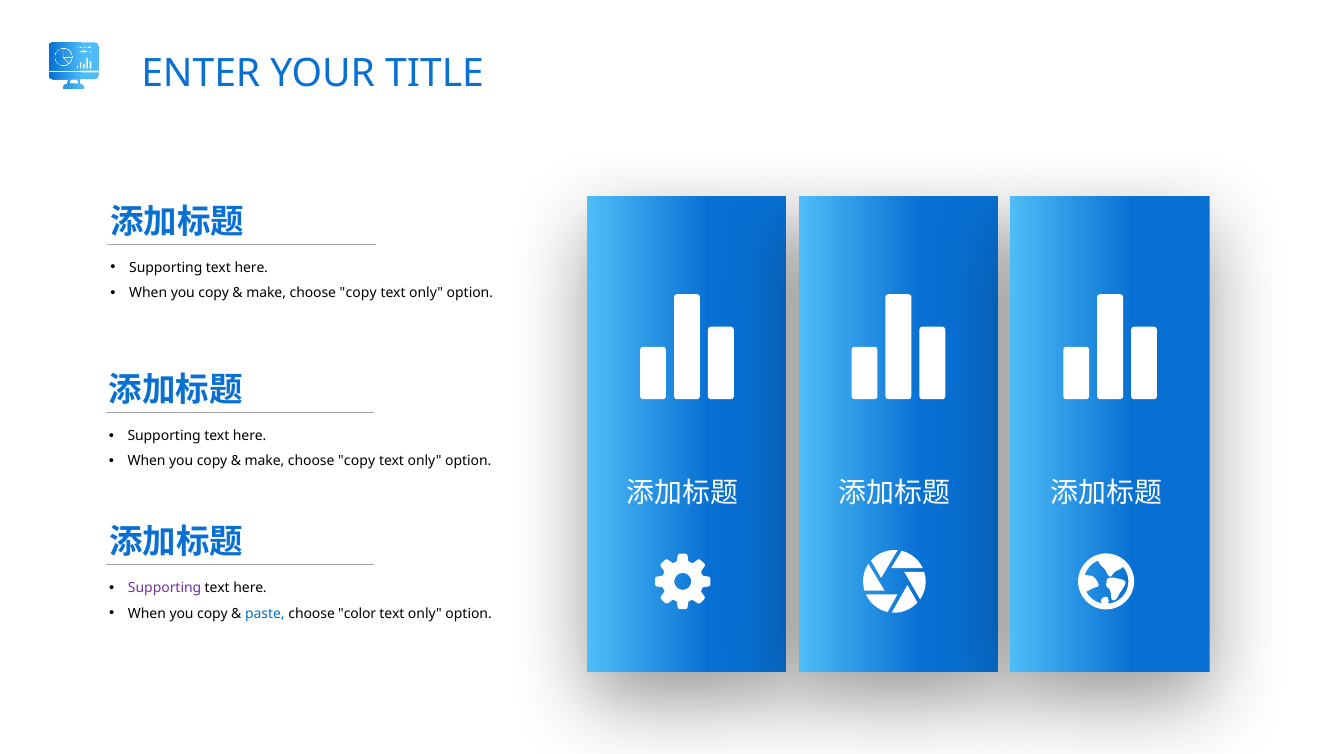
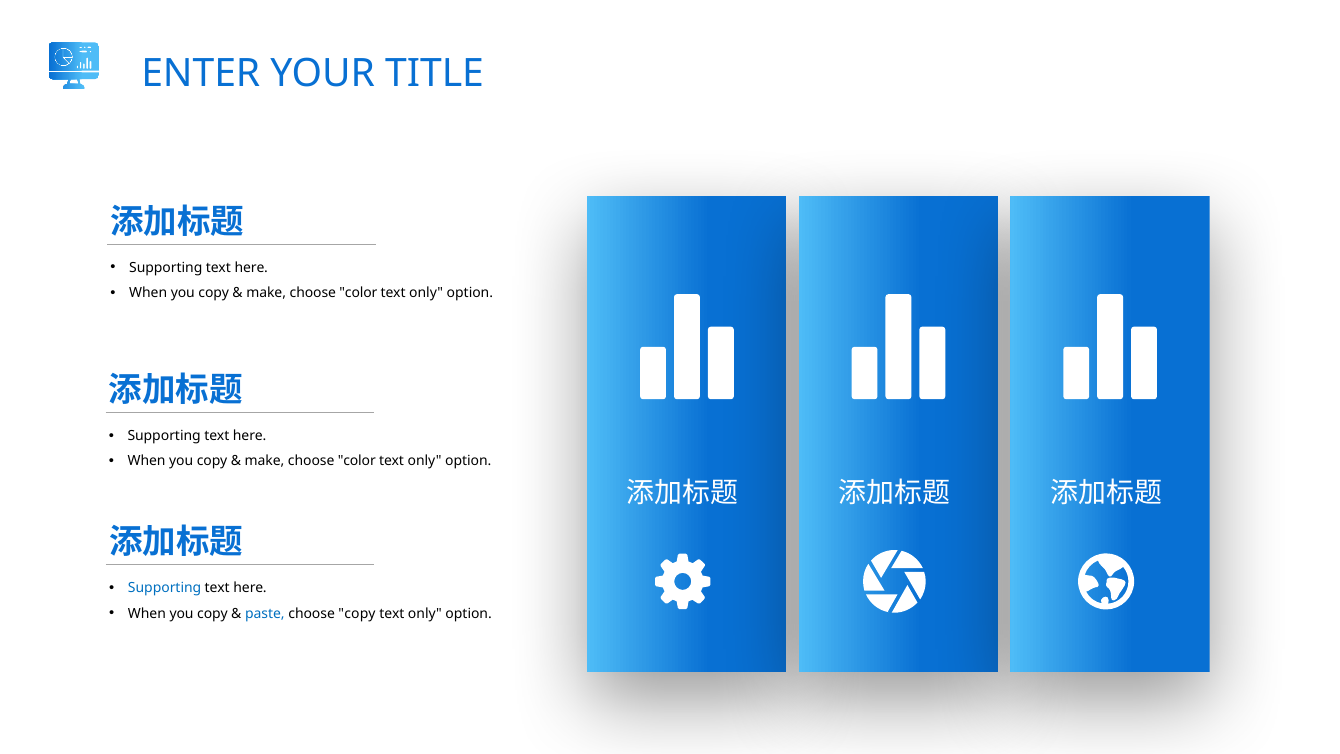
copy at (358, 293): copy -> color
copy at (357, 461): copy -> color
Supporting at (165, 588) colour: purple -> blue
choose color: color -> copy
